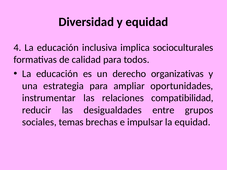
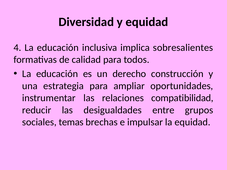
socioculturales: socioculturales -> sobresalientes
organizativas: organizativas -> construcción
